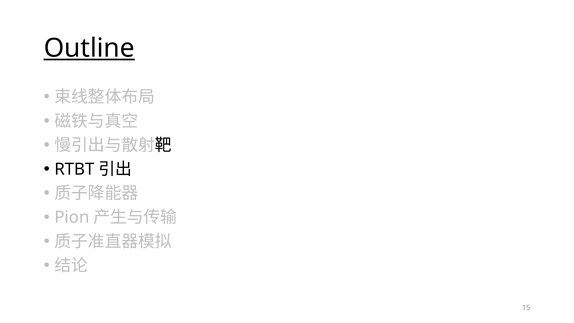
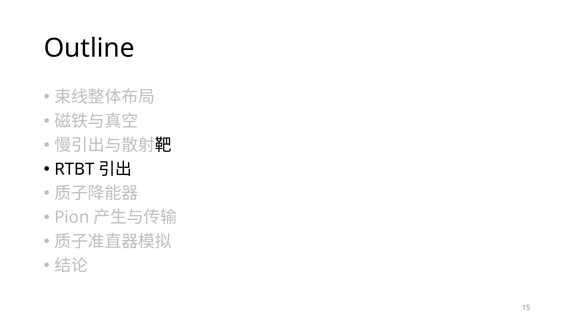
Outline underline: present -> none
